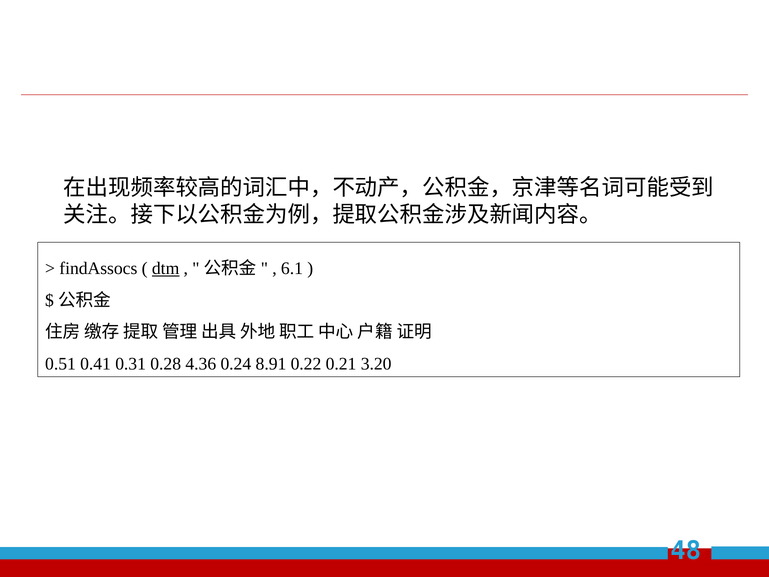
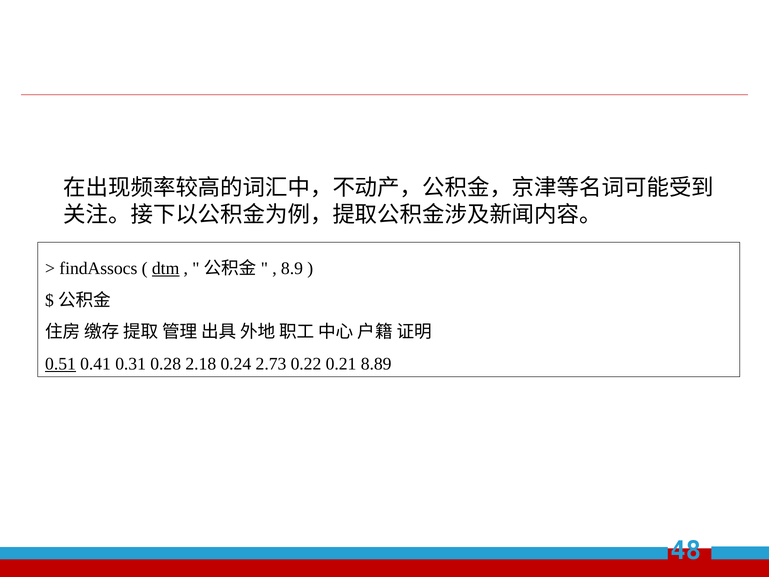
6.1: 6.1 -> 8.9
0.51 underline: none -> present
4.36: 4.36 -> 2.18
8.91: 8.91 -> 2.73
3.20: 3.20 -> 8.89
